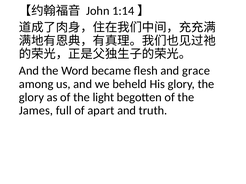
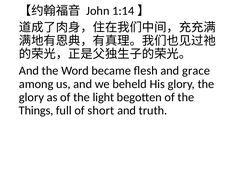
James: James -> Things
apart: apart -> short
